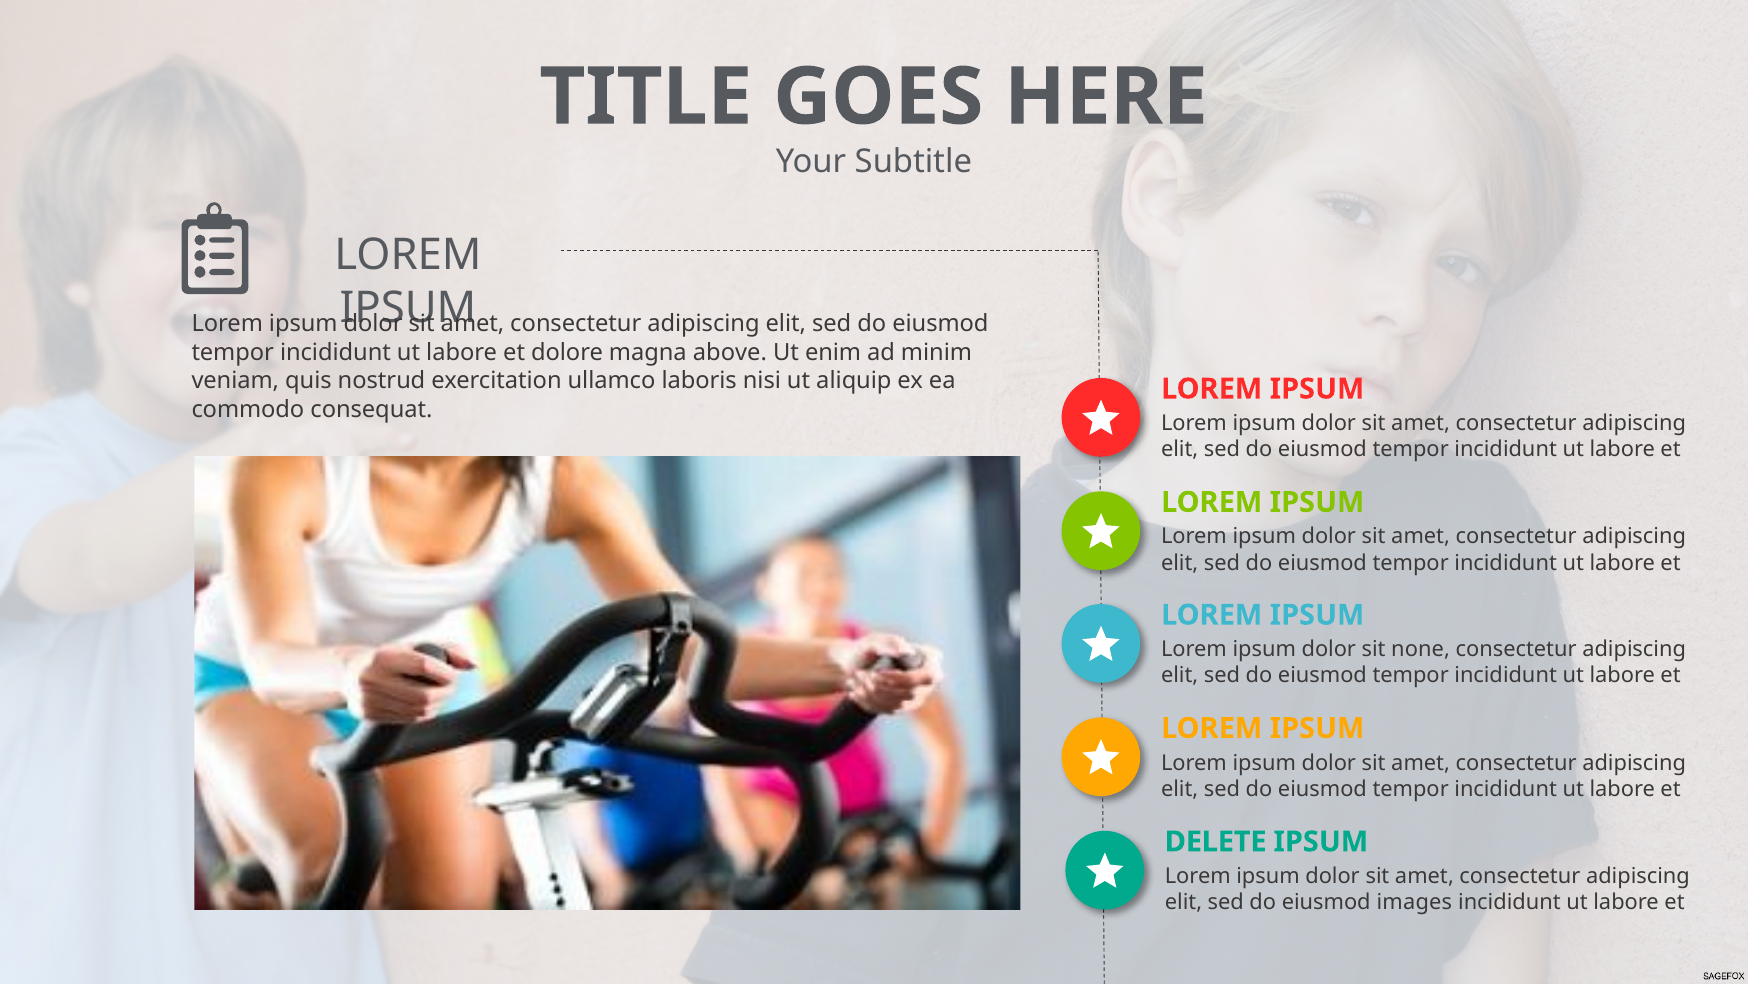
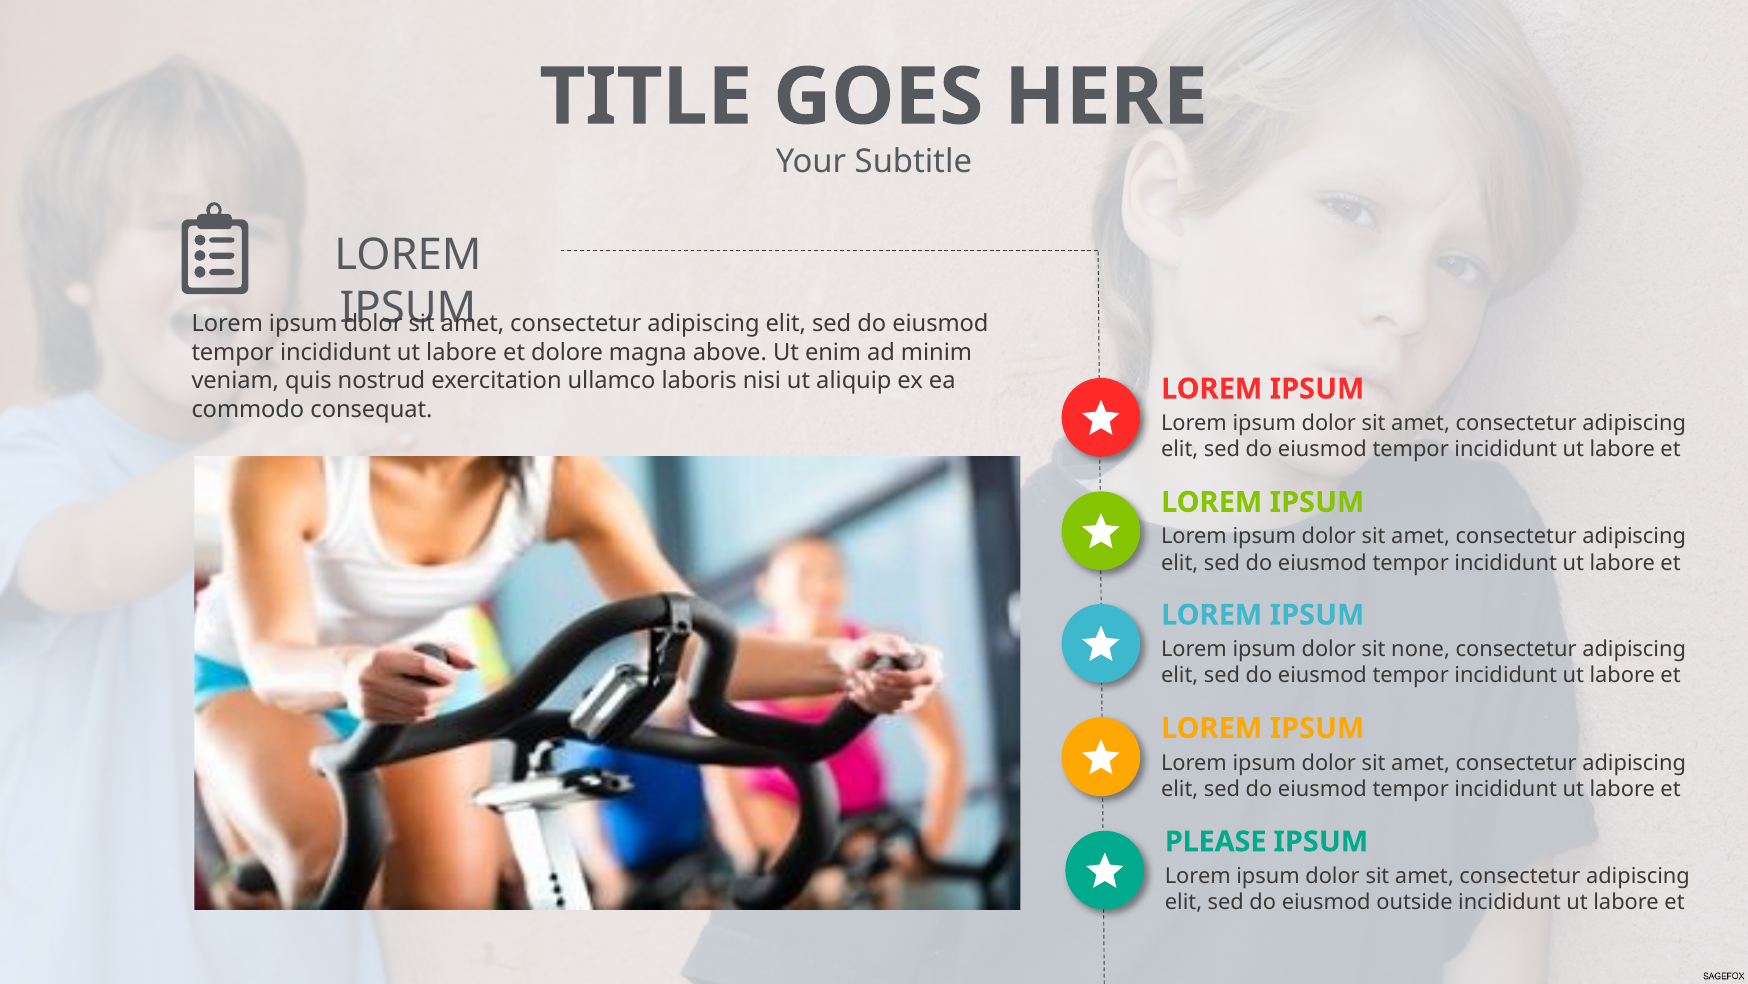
DELETE: DELETE -> PLEASE
images: images -> outside
